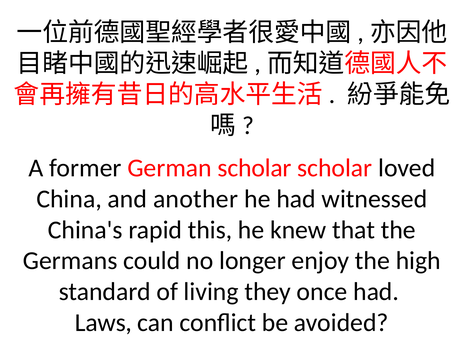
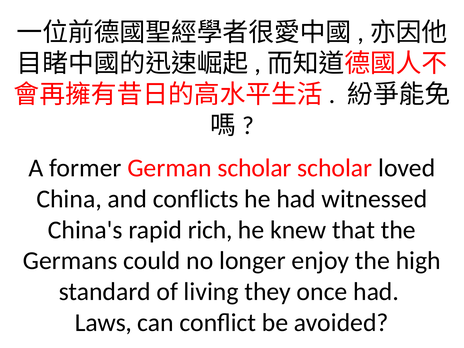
another: another -> conflicts
this: this -> rich
